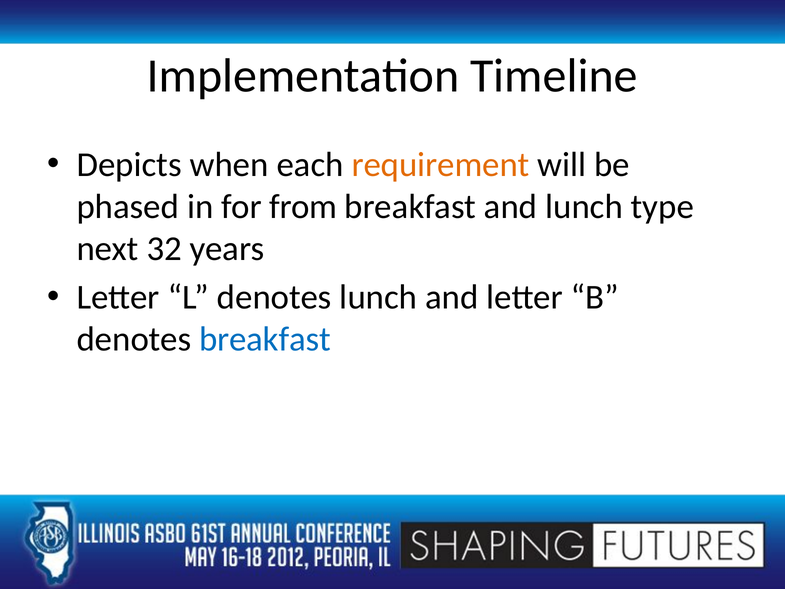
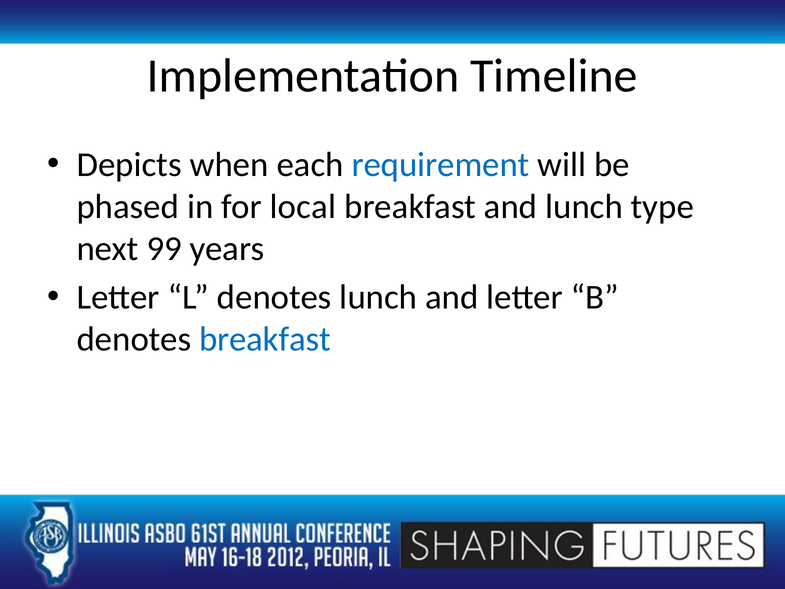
requirement colour: orange -> blue
from: from -> local
32: 32 -> 99
